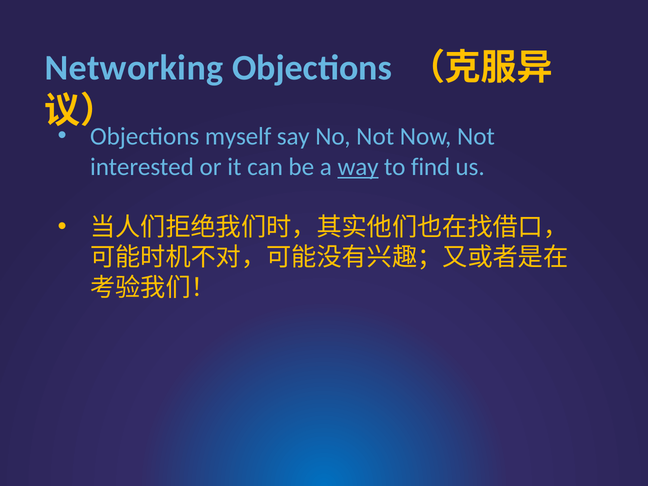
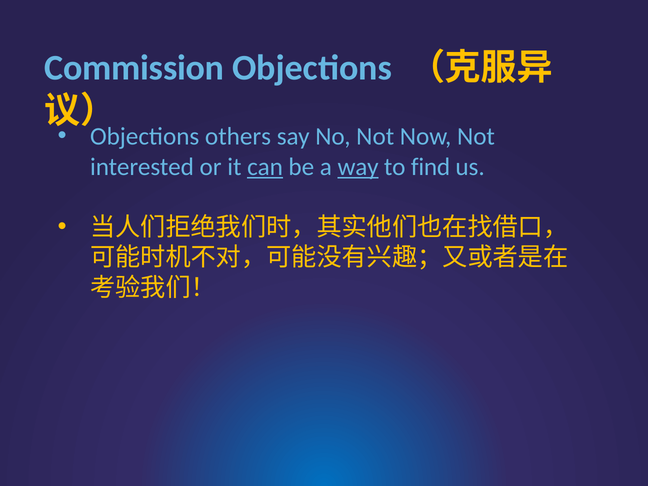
Networking: Networking -> Commission
myself: myself -> others
can underline: none -> present
